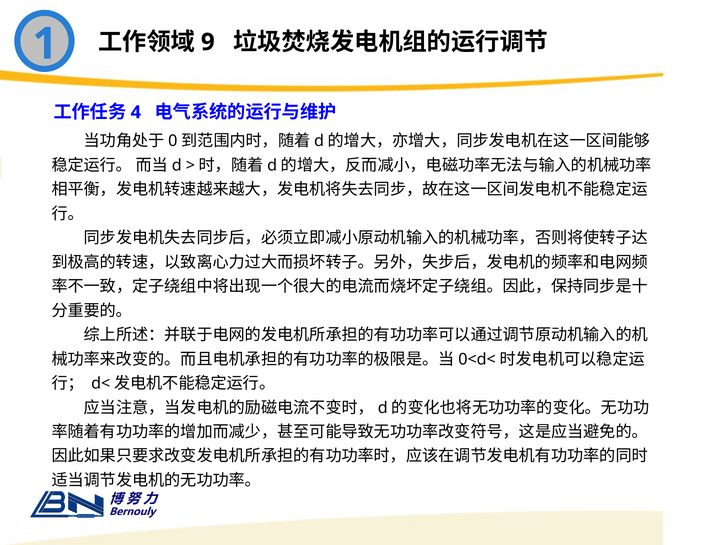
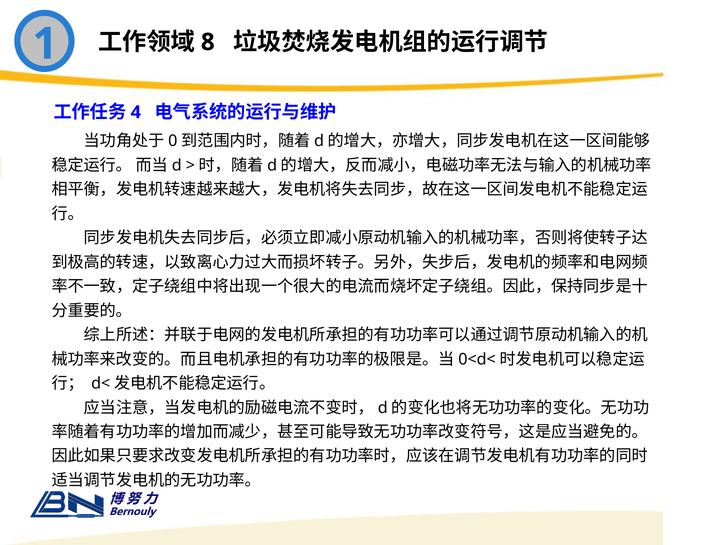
9: 9 -> 8
